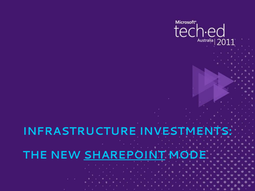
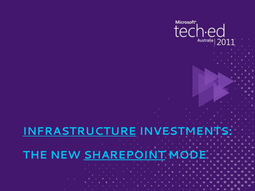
INFRASTRUCTURE underline: none -> present
